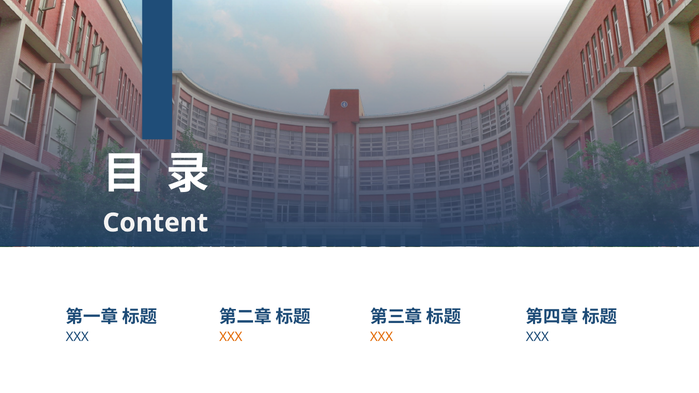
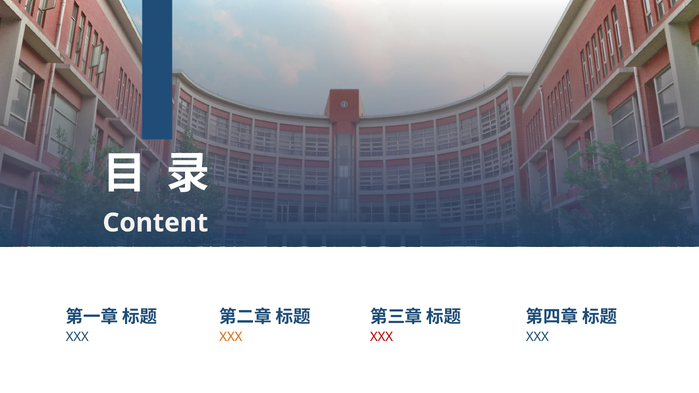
XXX at (382, 337) colour: orange -> red
